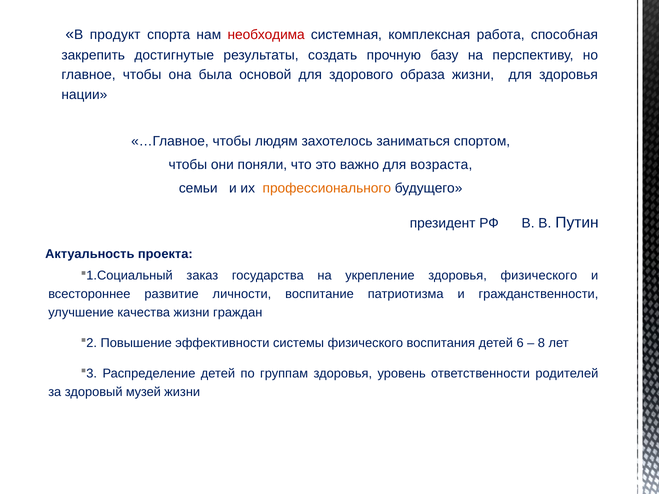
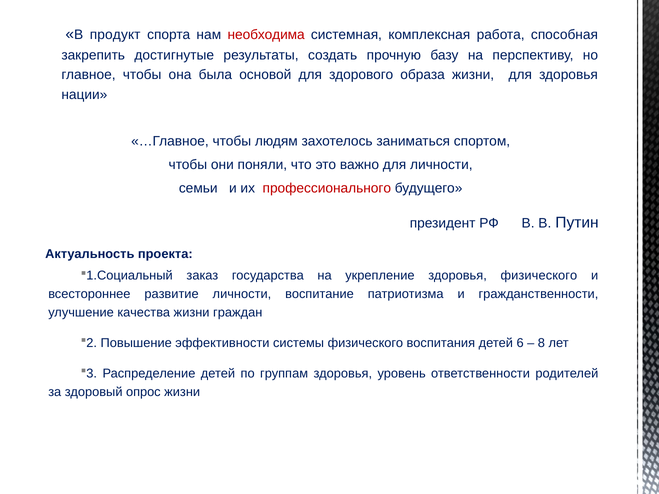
для возраста: возраста -> личности
профессионального colour: orange -> red
музей: музей -> опрос
